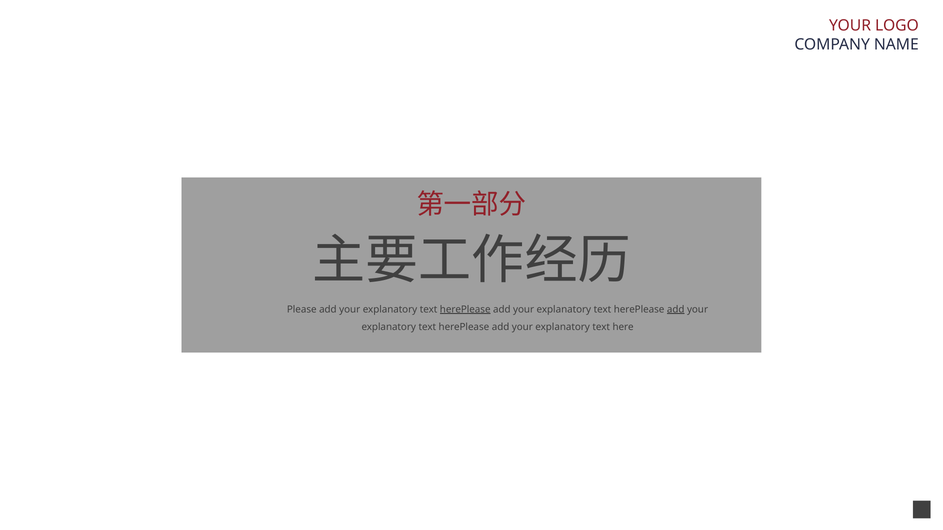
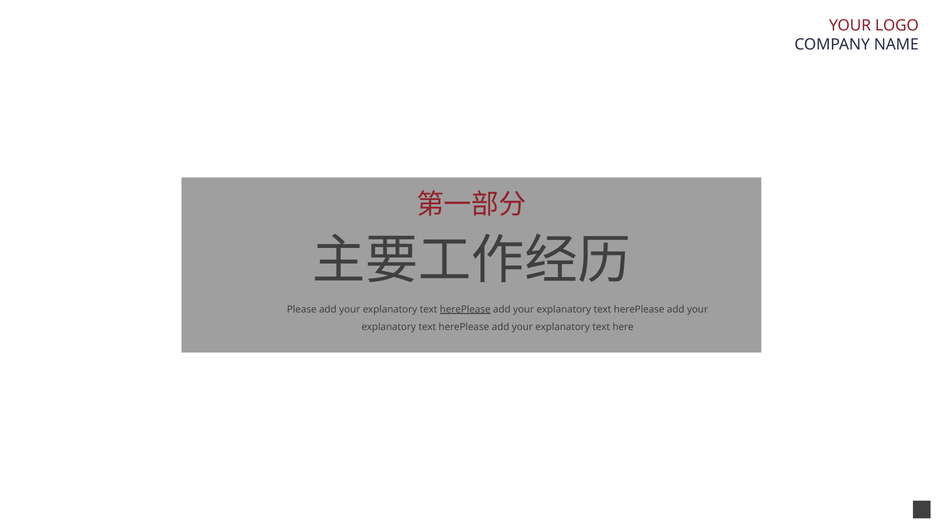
add at (676, 310) underline: present -> none
